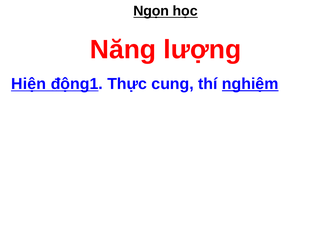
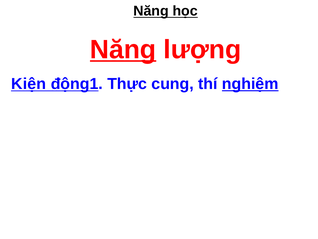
Ngọn at (151, 11): Ngọn -> Năng
Năng at (123, 50) underline: none -> present
Hiện: Hiện -> Kiện
